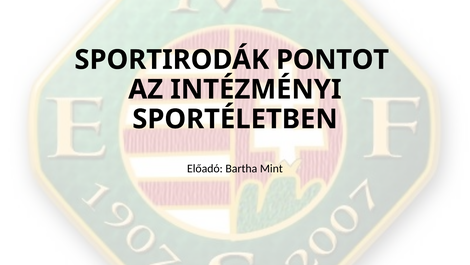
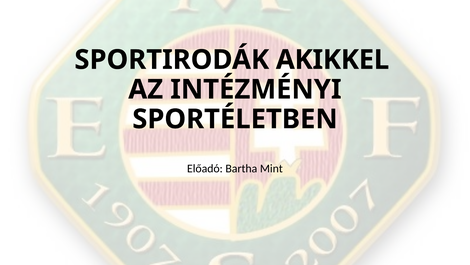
PONTOT: PONTOT -> AKIKKEL
